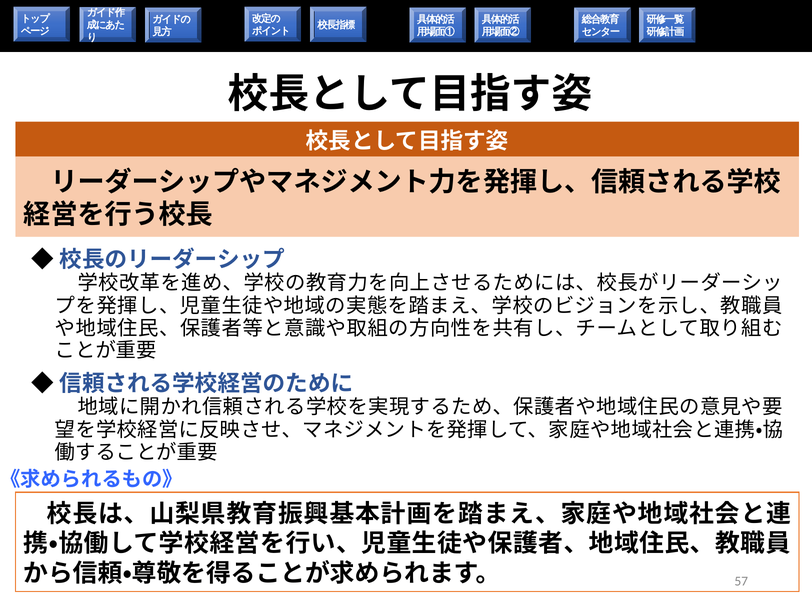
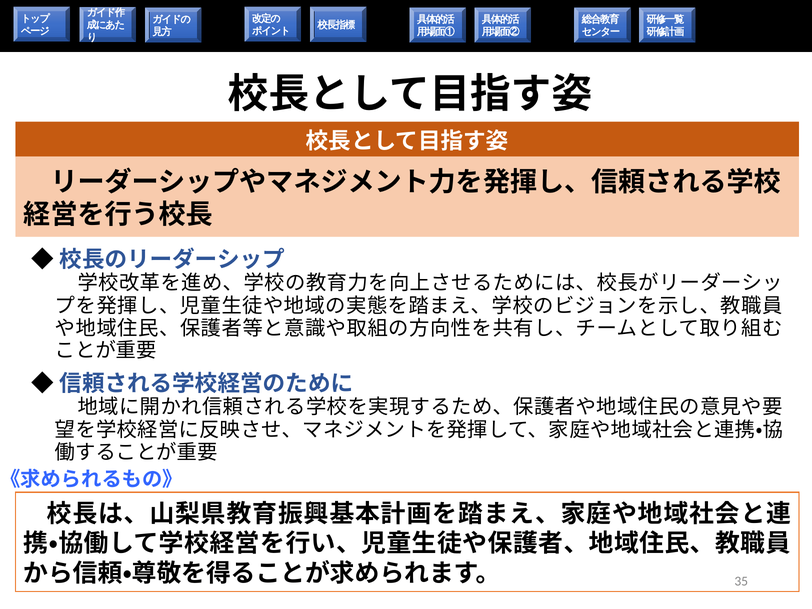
57: 57 -> 35
